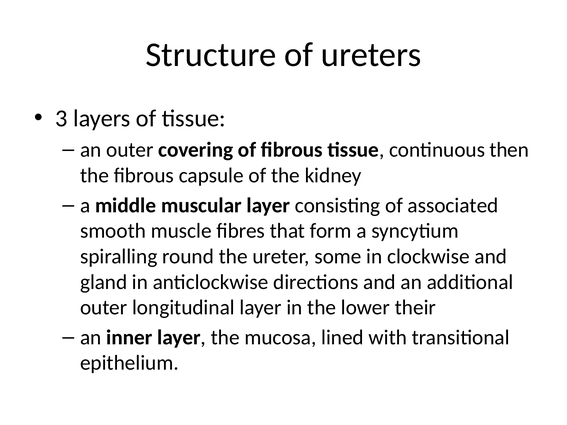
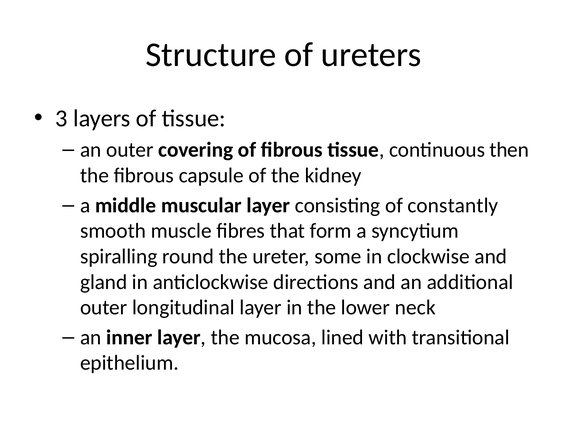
associated: associated -> constantly
their: their -> neck
